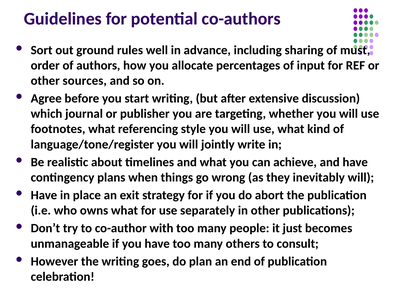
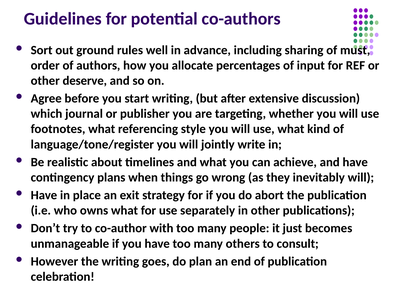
sources: sources -> deserve
